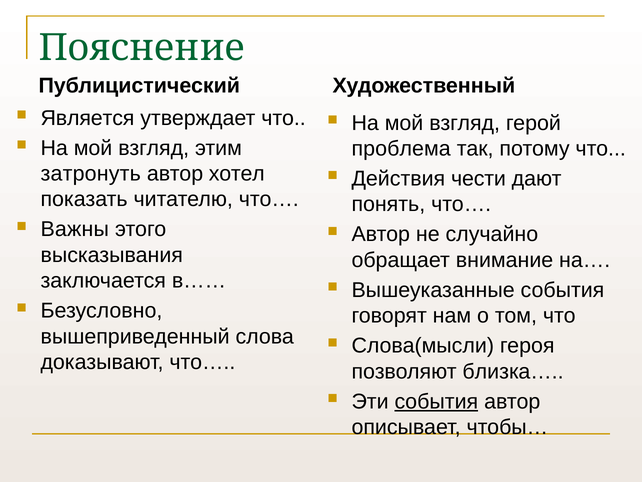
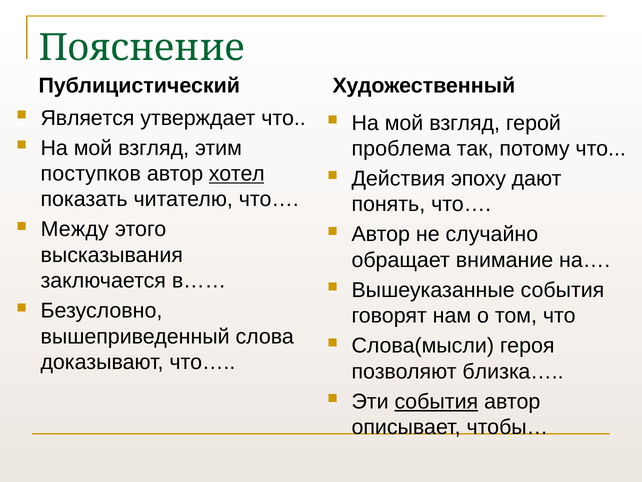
затронуть: затронуть -> поступков
хотел underline: none -> present
чести: чести -> эпоху
Важны: Важны -> Между
